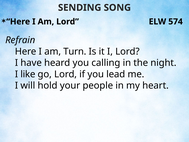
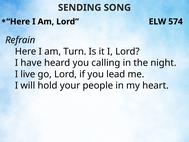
like: like -> live
